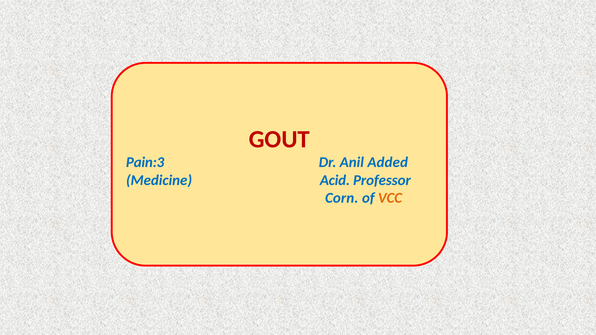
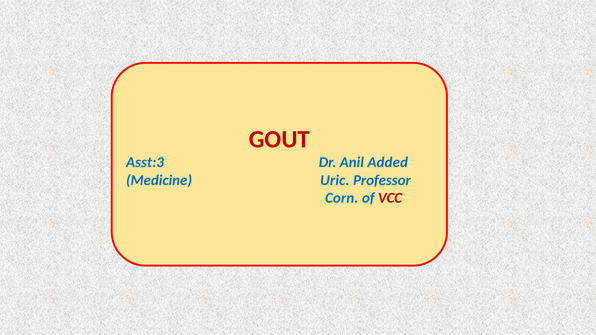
Pain:3: Pain:3 -> Asst:3
Acid: Acid -> Uric
VCC colour: orange -> red
